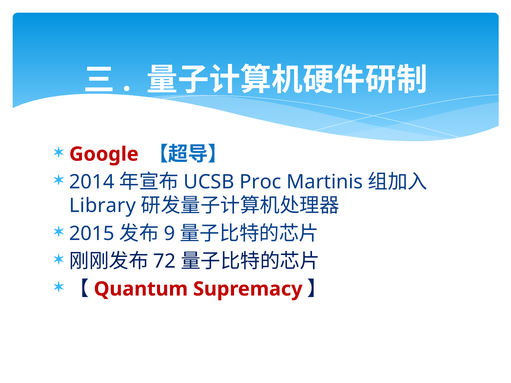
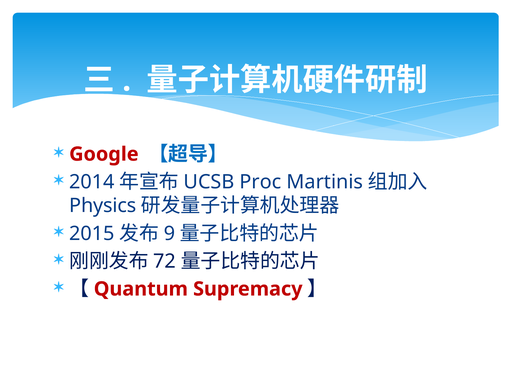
Library: Library -> Physics
